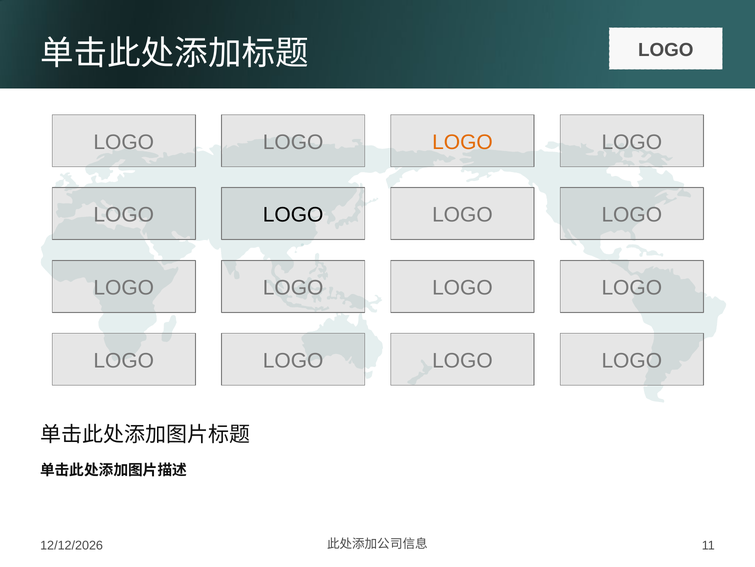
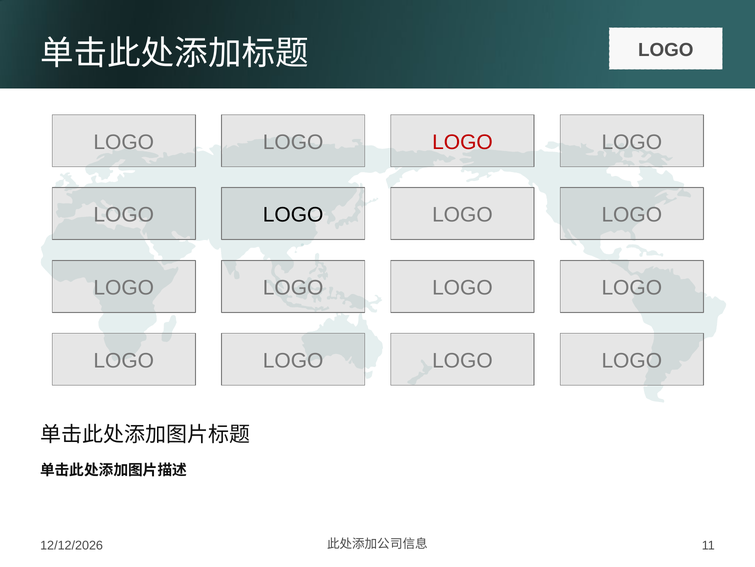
LOGO at (462, 142) colour: orange -> red
